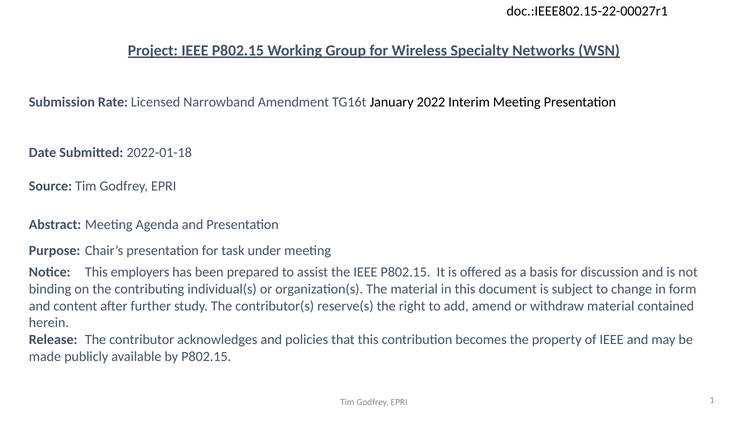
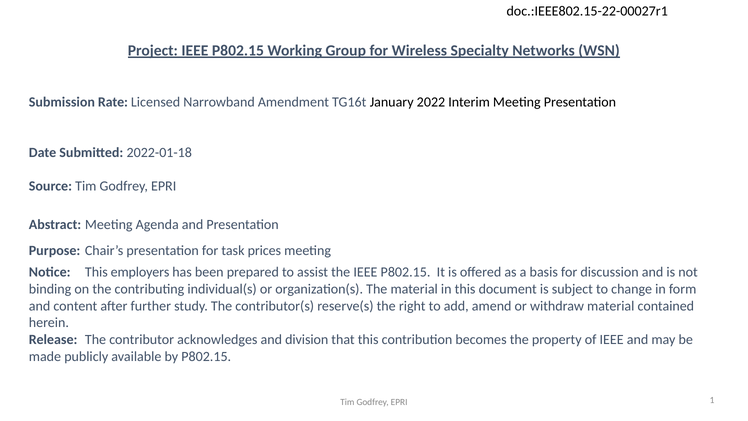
under: under -> prices
policies: policies -> division
